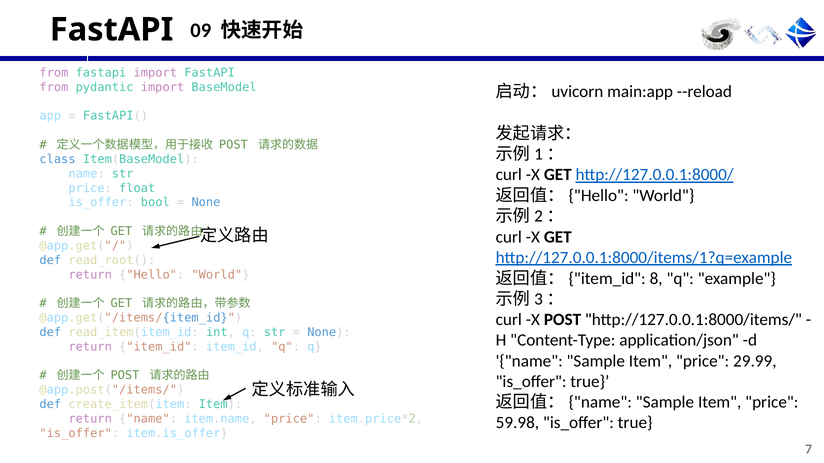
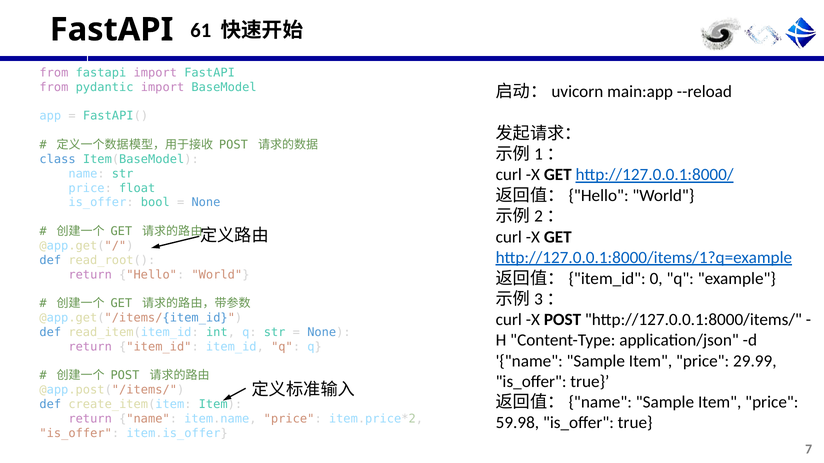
09: 09 -> 61
8: 8 -> 0
